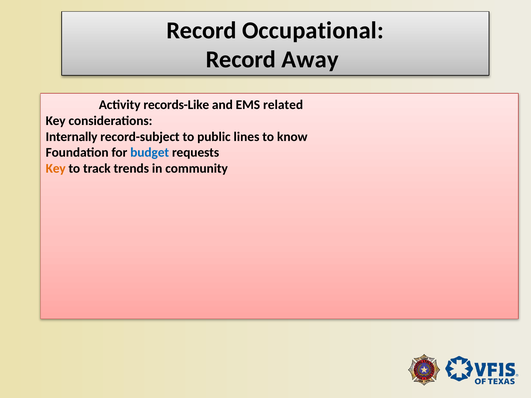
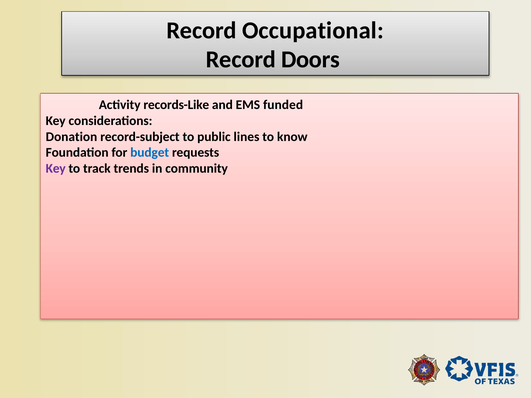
Away: Away -> Doors
related: related -> funded
Internally: Internally -> Donation
Key at (56, 169) colour: orange -> purple
